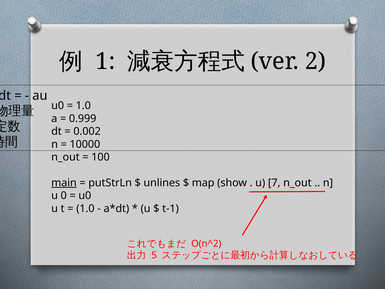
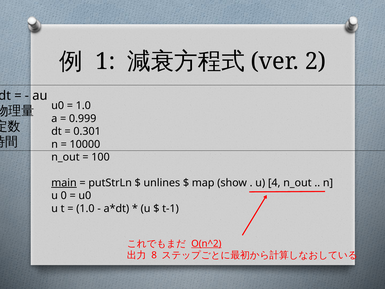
0.002: 0.002 -> 0.301
7: 7 -> 4
O(n^2 underline: none -> present
5: 5 -> 8
